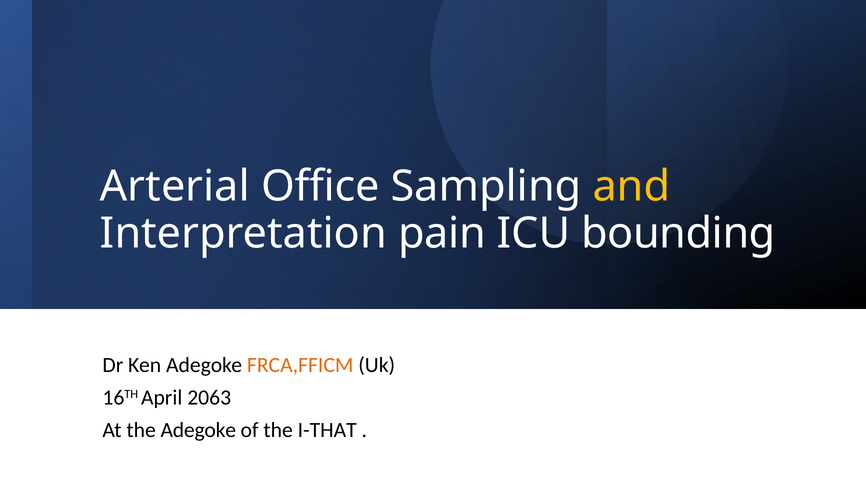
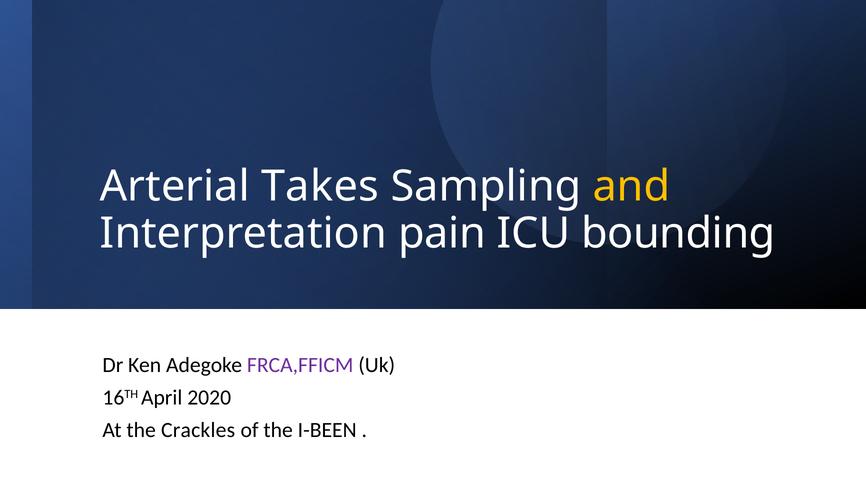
Office: Office -> Takes
FRCA,FFICM colour: orange -> purple
2063: 2063 -> 2020
the Adegoke: Adegoke -> Crackles
I-THAT: I-THAT -> I-BEEN
